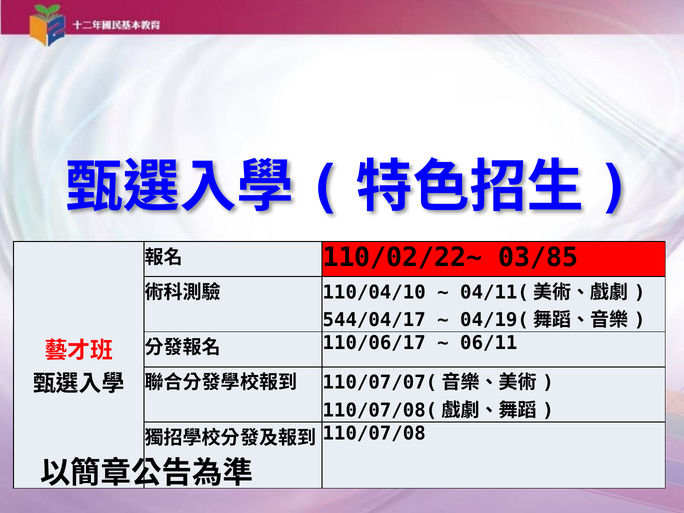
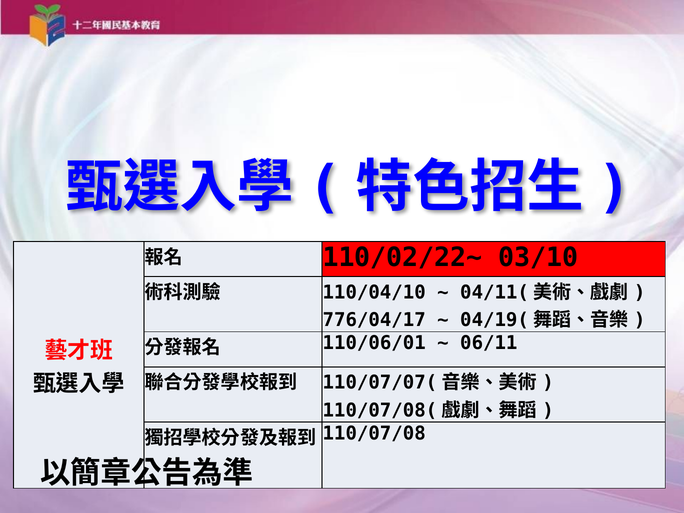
03/85: 03/85 -> 03/10
544/04/17: 544/04/17 -> 776/04/17
110/06/17: 110/06/17 -> 110/06/01
